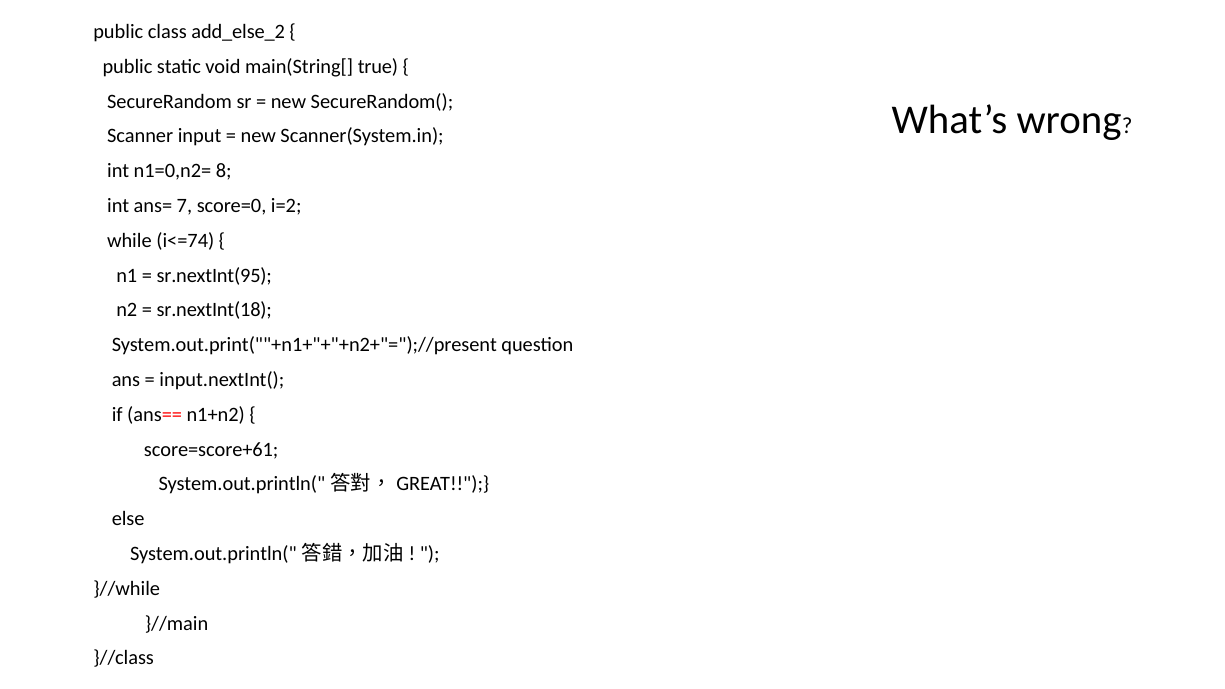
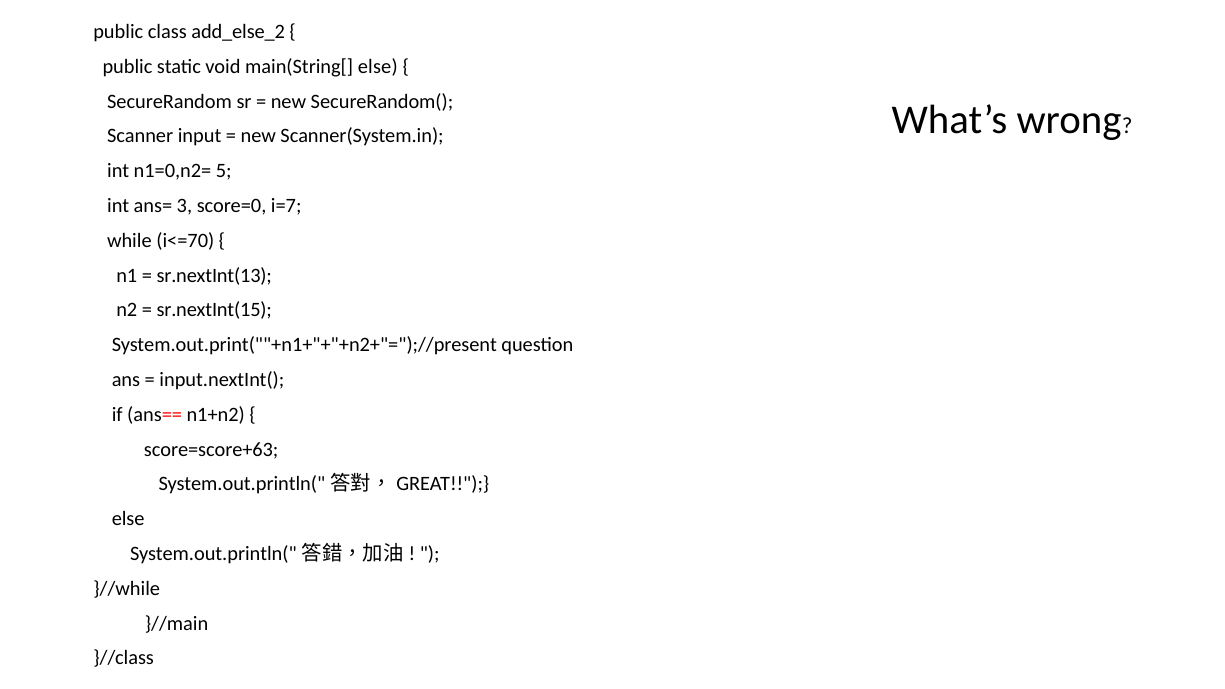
main(String[ true: true -> else
8: 8 -> 5
7: 7 -> 3
i=2: i=2 -> i=7
i<=74: i<=74 -> i<=70
sr.nextInt(95: sr.nextInt(95 -> sr.nextInt(13
sr.nextInt(18: sr.nextInt(18 -> sr.nextInt(15
score=score+61: score=score+61 -> score=score+63
